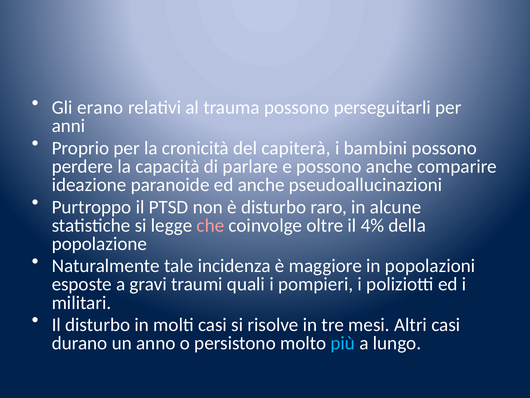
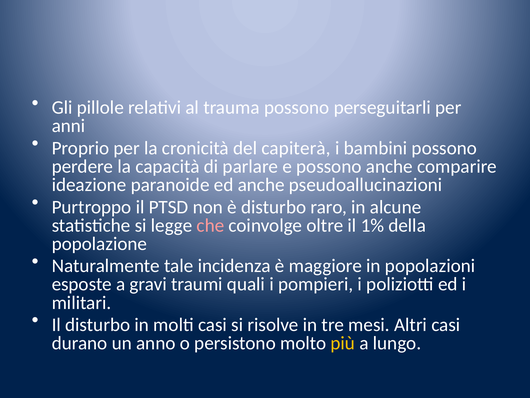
erano: erano -> pillole
4%: 4% -> 1%
più colour: light blue -> yellow
